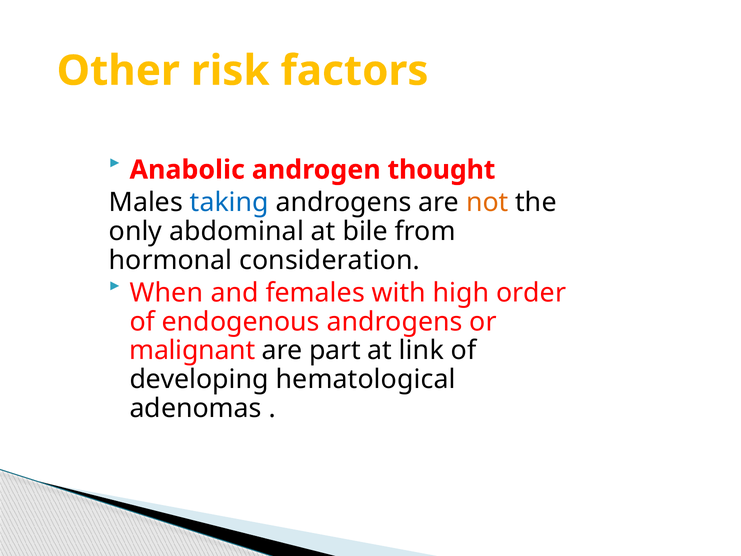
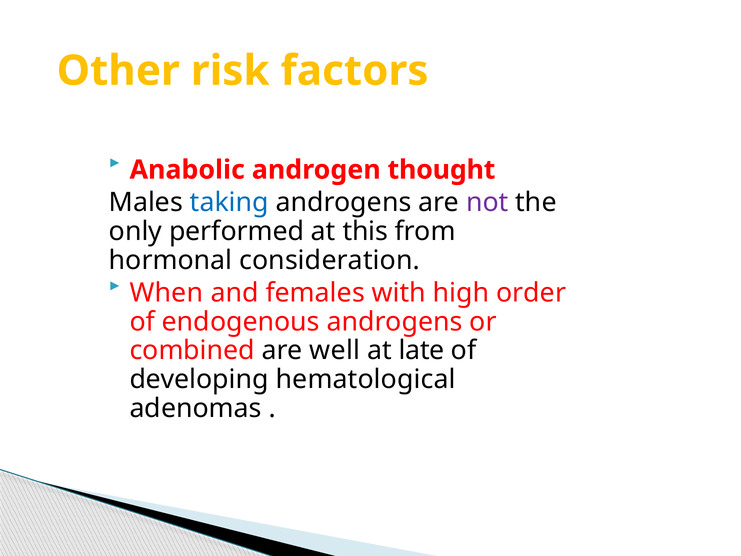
not colour: orange -> purple
abdominal: abdominal -> performed
bile: bile -> this
malignant: malignant -> combined
part: part -> well
link: link -> late
